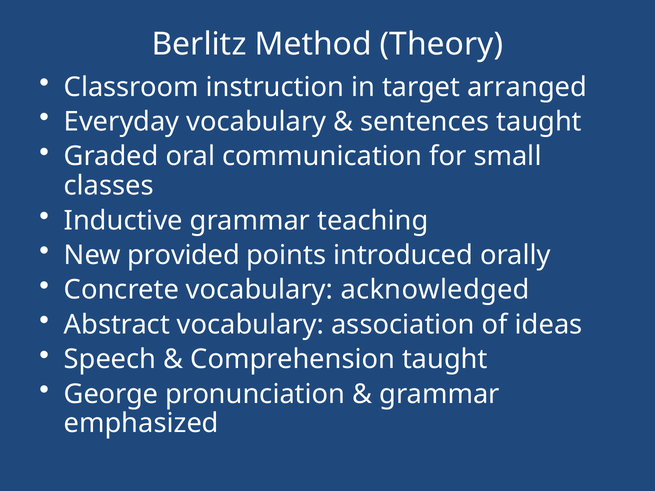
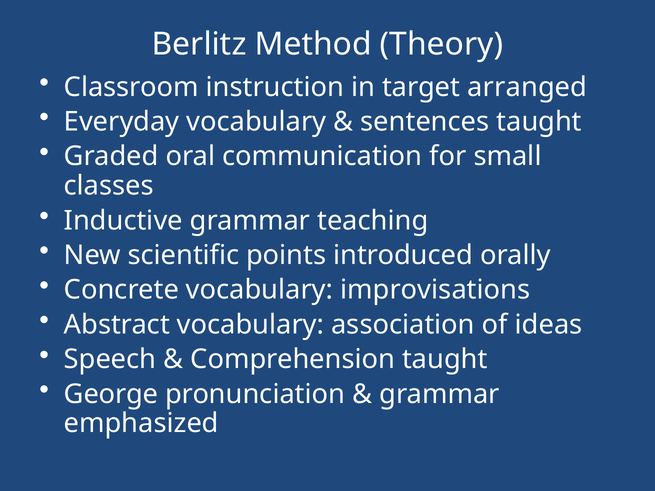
provided: provided -> scientific
acknowledged: acknowledged -> improvisations
